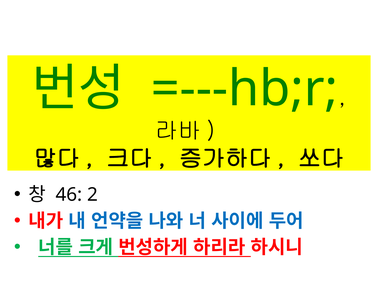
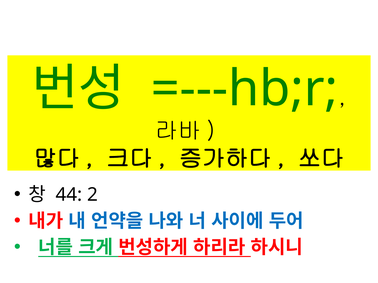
46: 46 -> 44
